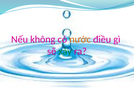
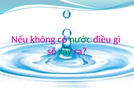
nước colour: orange -> green
